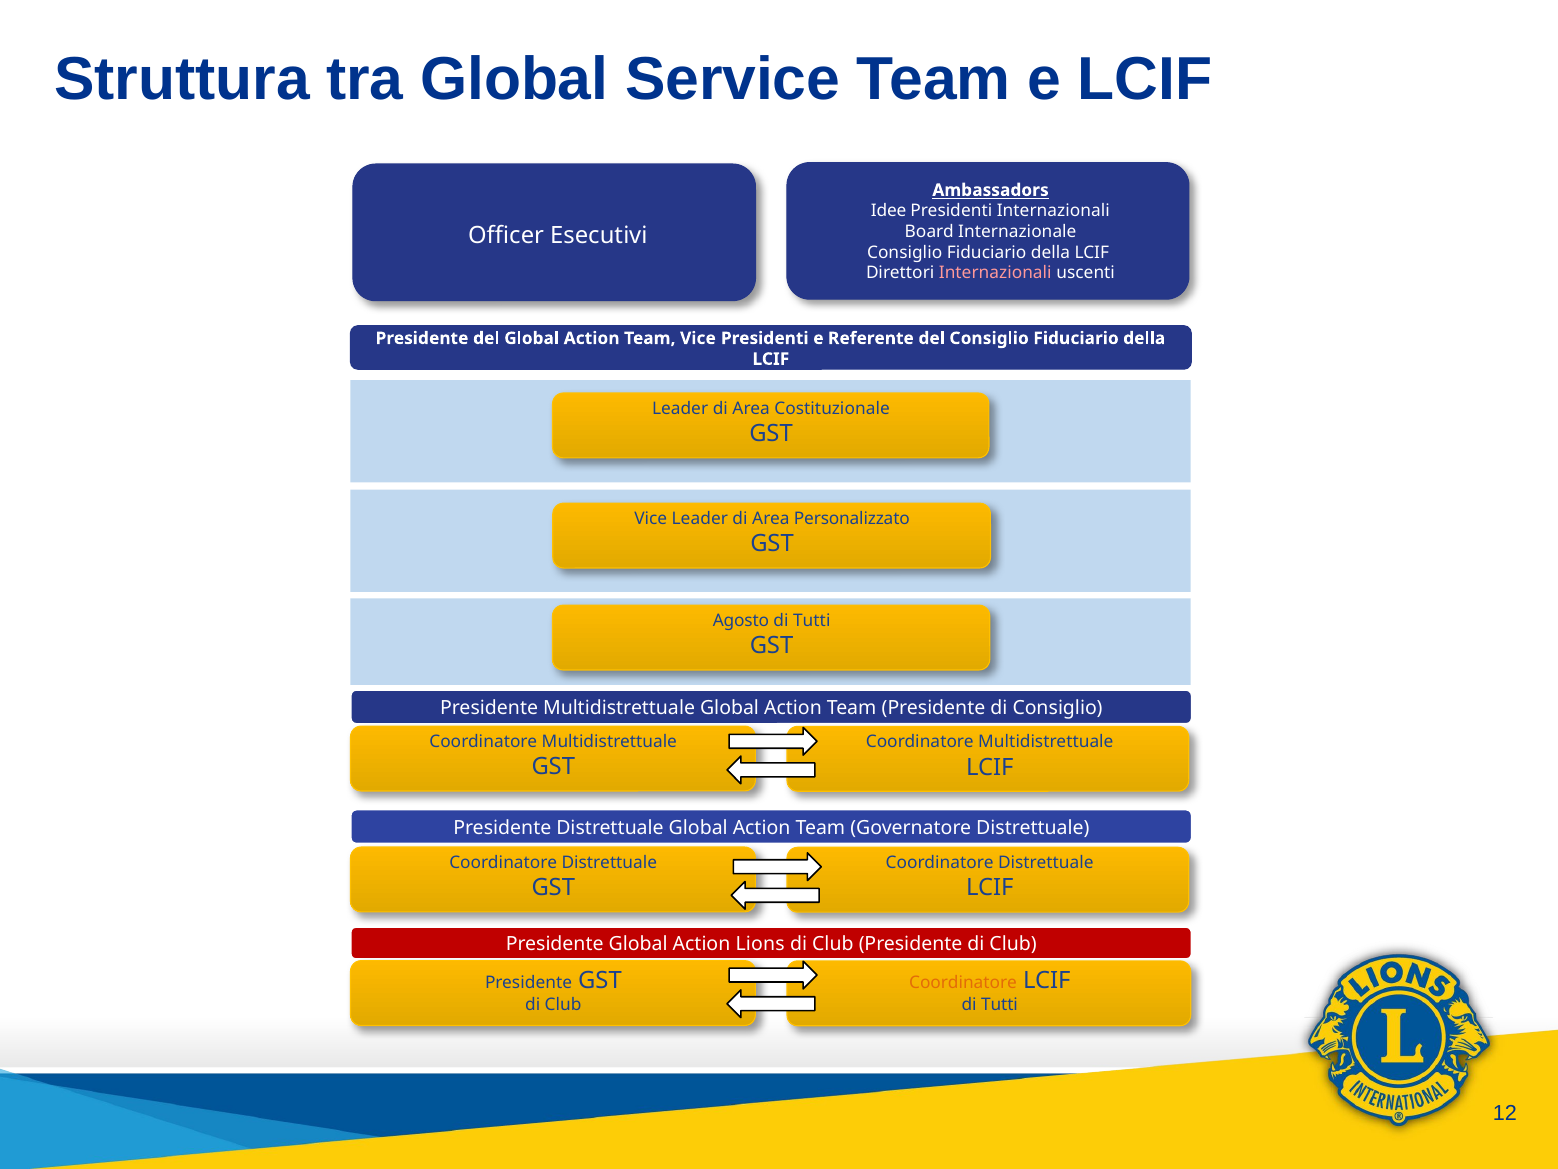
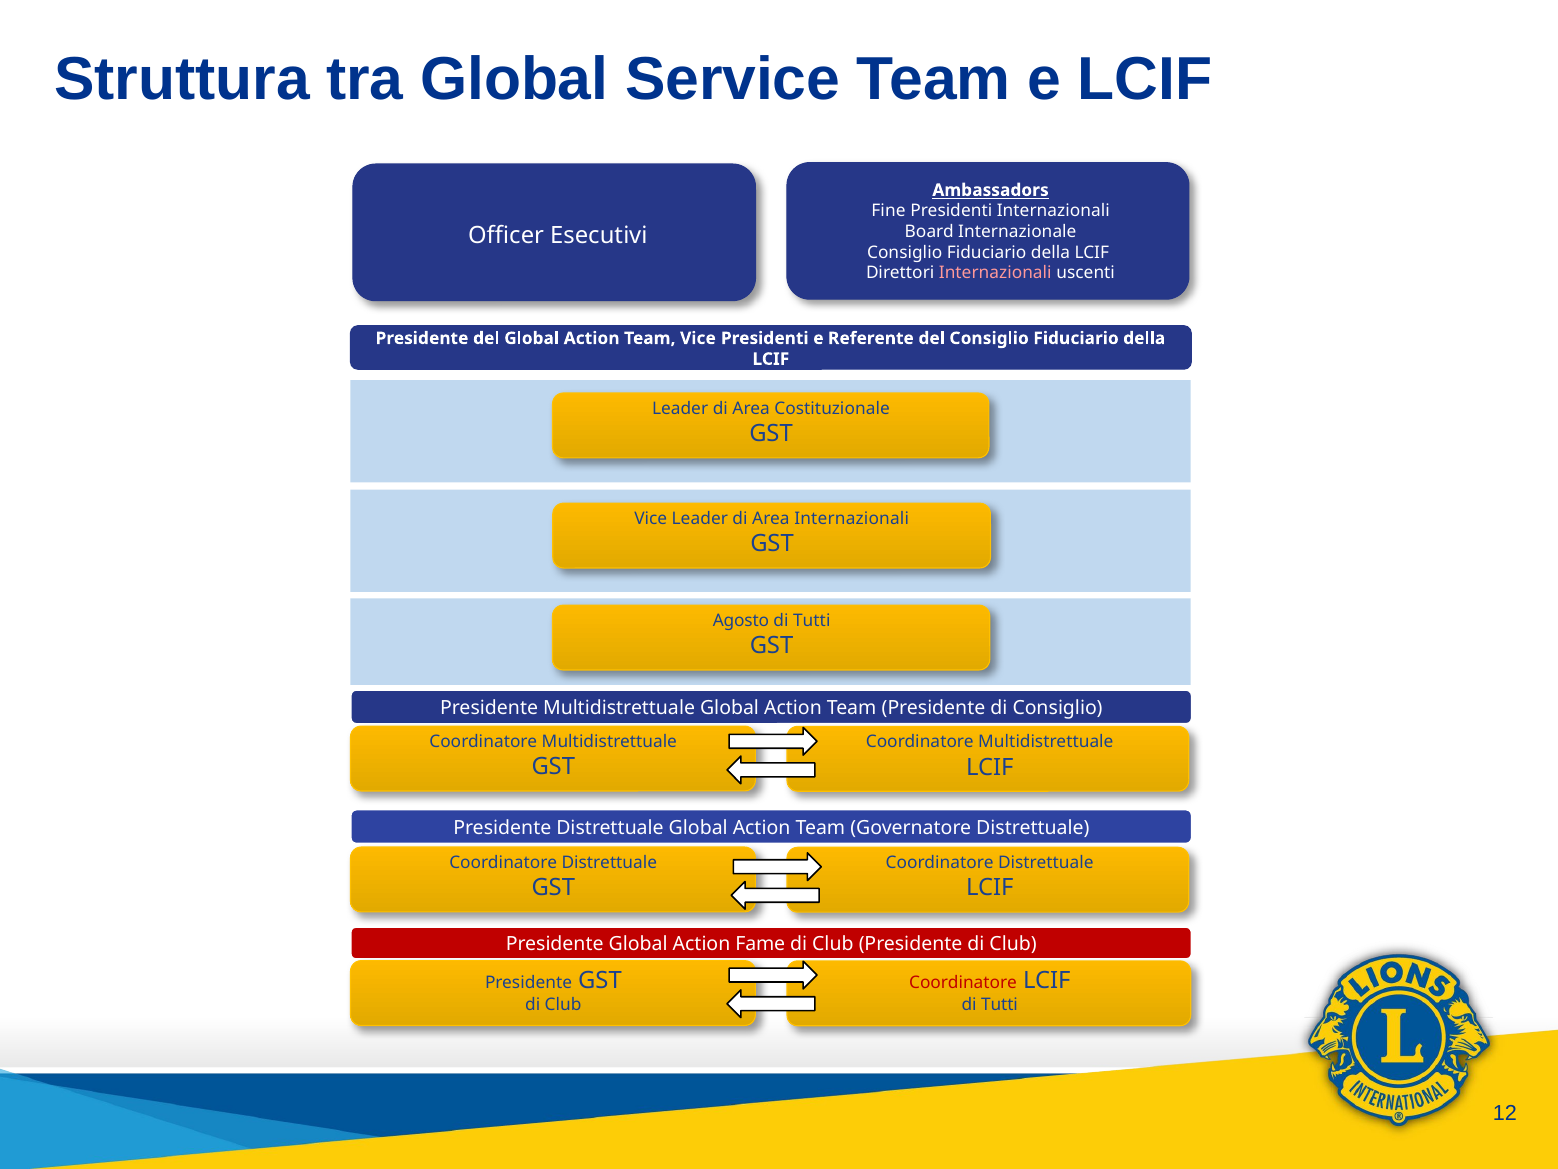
Idee: Idee -> Fine
Area Personalizzato: Personalizzato -> Internazionali
Lions: Lions -> Fame
Coordinatore at (963, 983) colour: orange -> red
